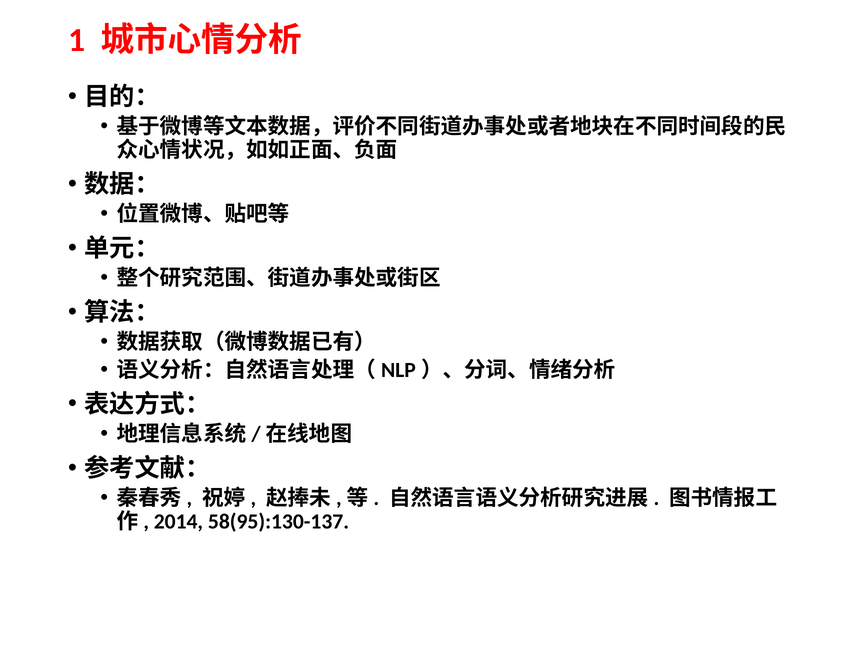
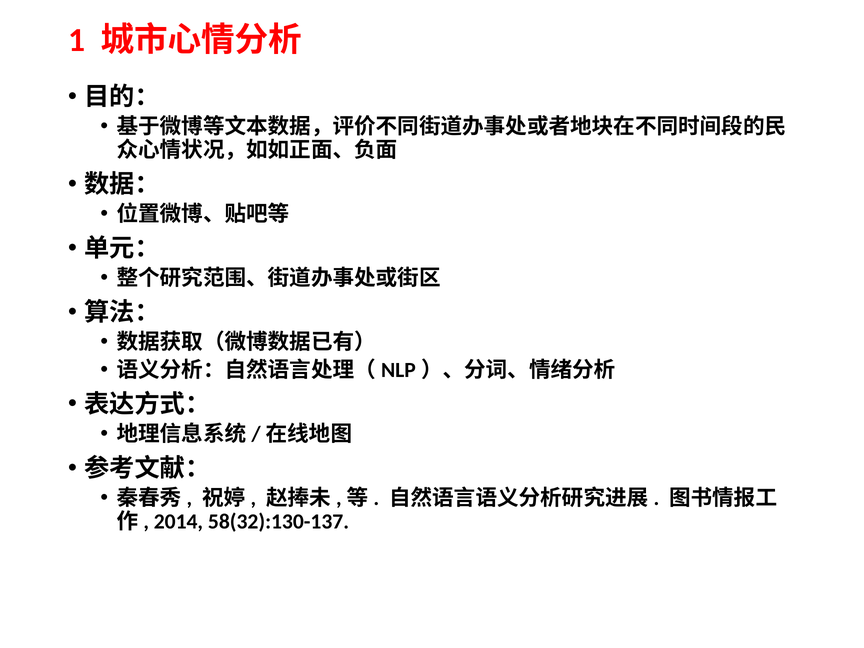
58(95):130-137: 58(95):130-137 -> 58(32):130-137
